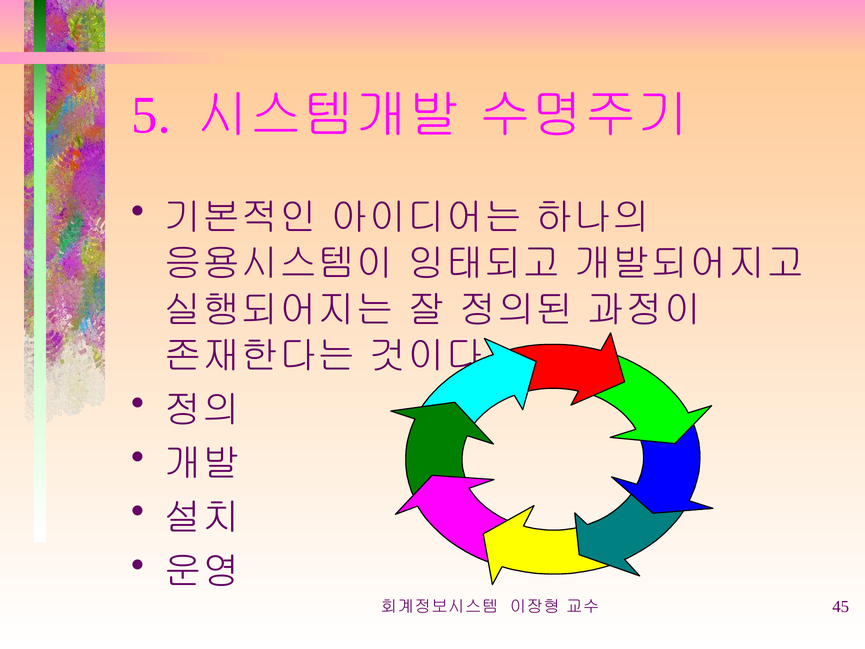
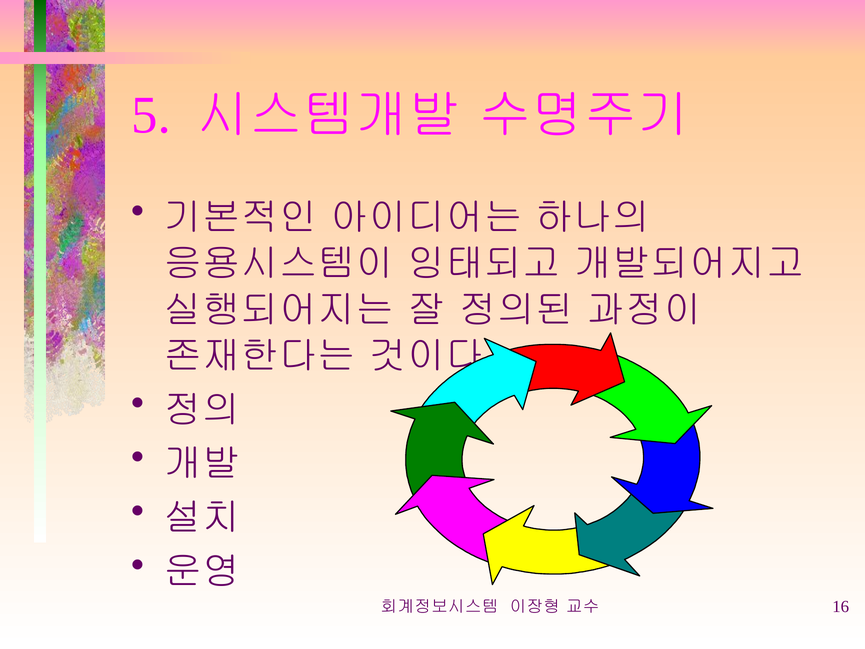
45: 45 -> 16
